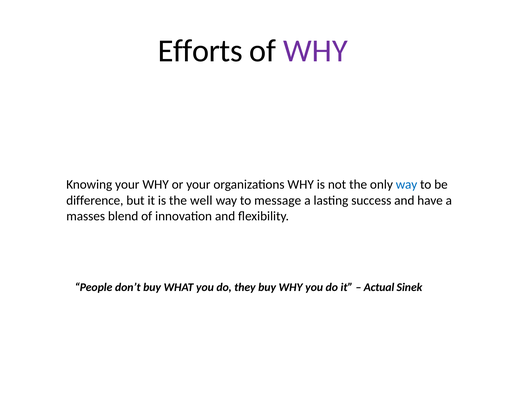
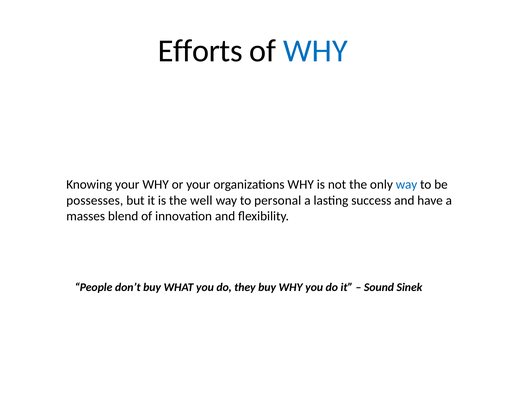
WHY at (316, 51) colour: purple -> blue
difference: difference -> possesses
message: message -> personal
Actual: Actual -> Sound
